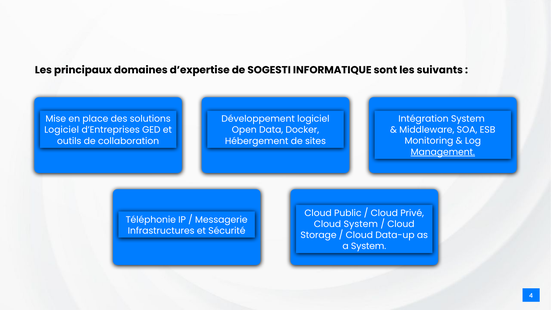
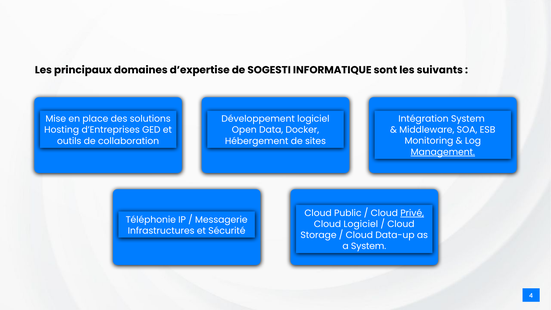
Logiciel at (62, 130): Logiciel -> Hosting
Privé underline: none -> present
Cloud System: System -> Logiciel
